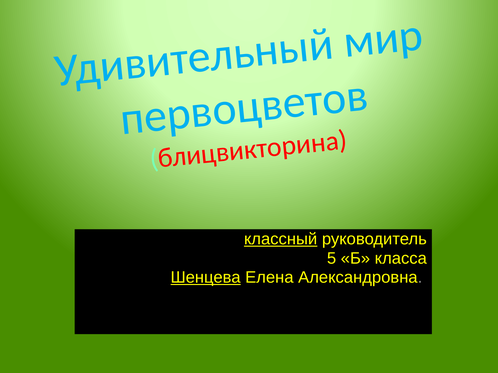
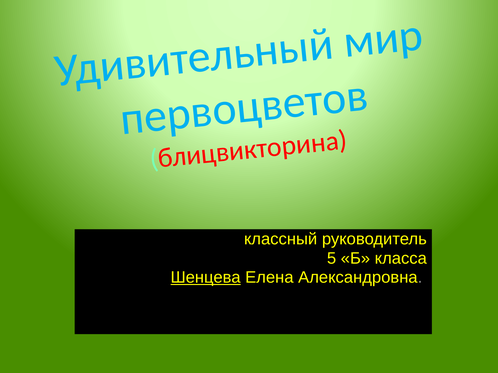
классный underline: present -> none
